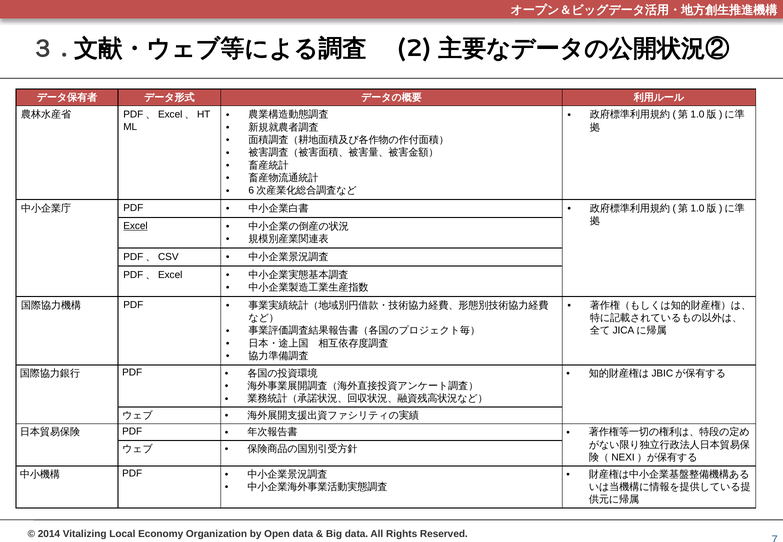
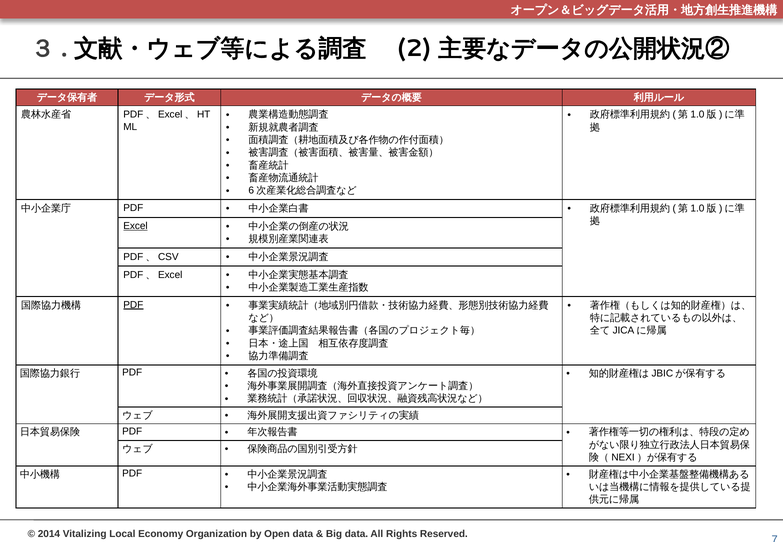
PDF at (133, 305) underline: none -> present
